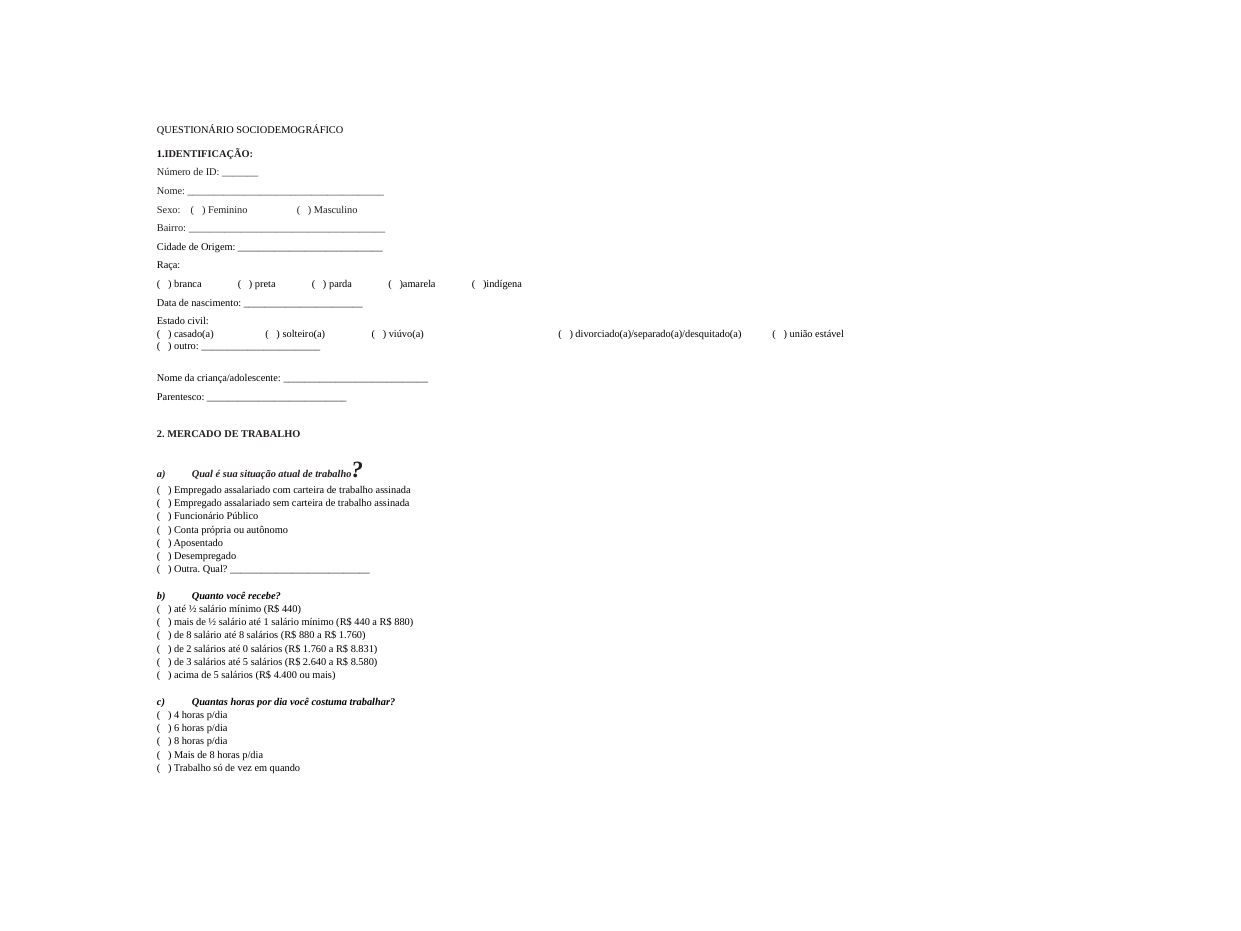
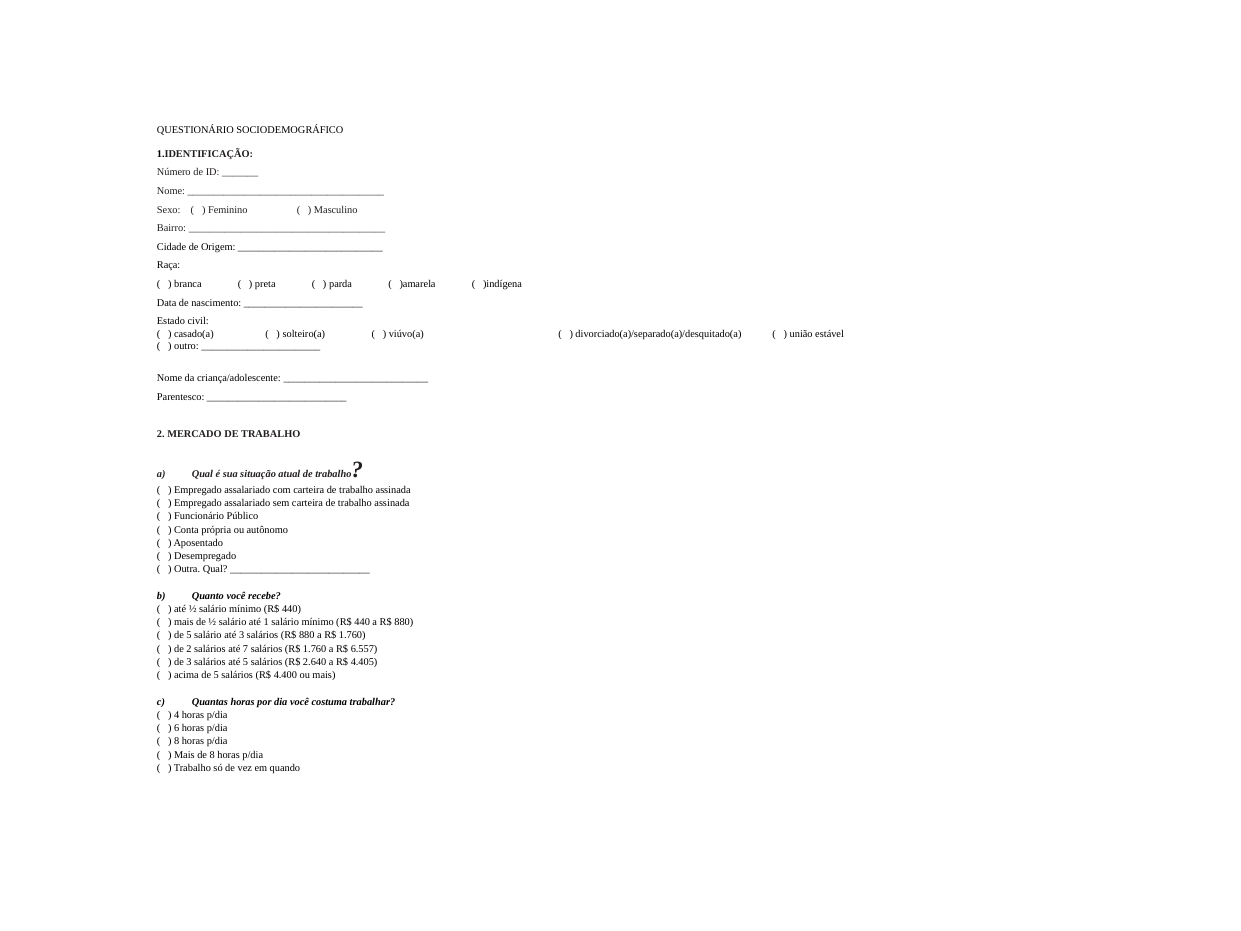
8 at (189, 635): 8 -> 5
até 8: 8 -> 3
0: 0 -> 7
8.831: 8.831 -> 6.557
8.580: 8.580 -> 4.405
